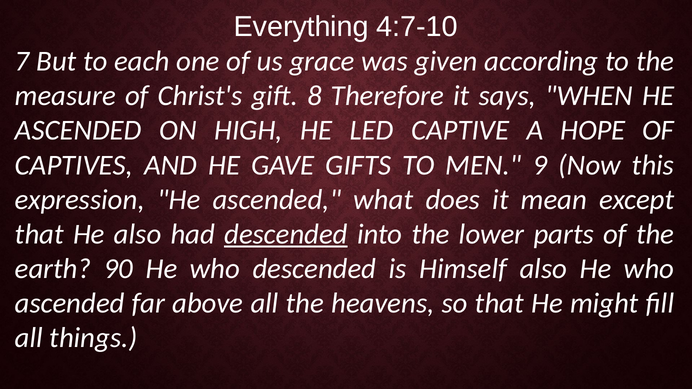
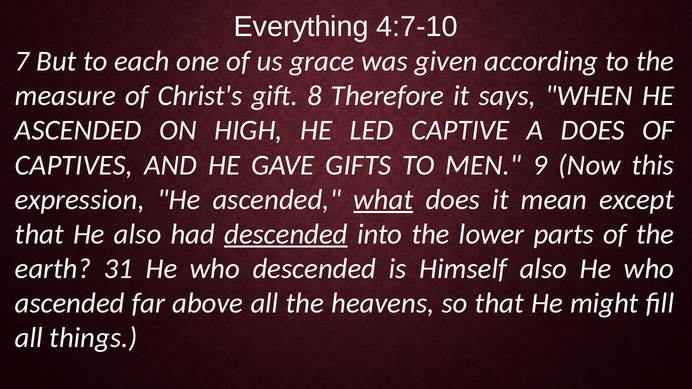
A HOPE: HOPE -> DOES
what underline: none -> present
90: 90 -> 31
